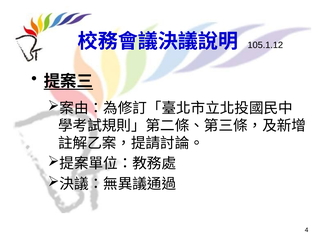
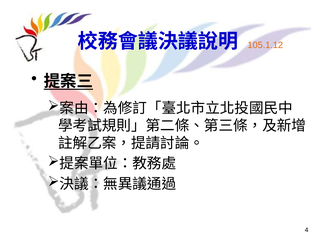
105.1.12 colour: black -> orange
